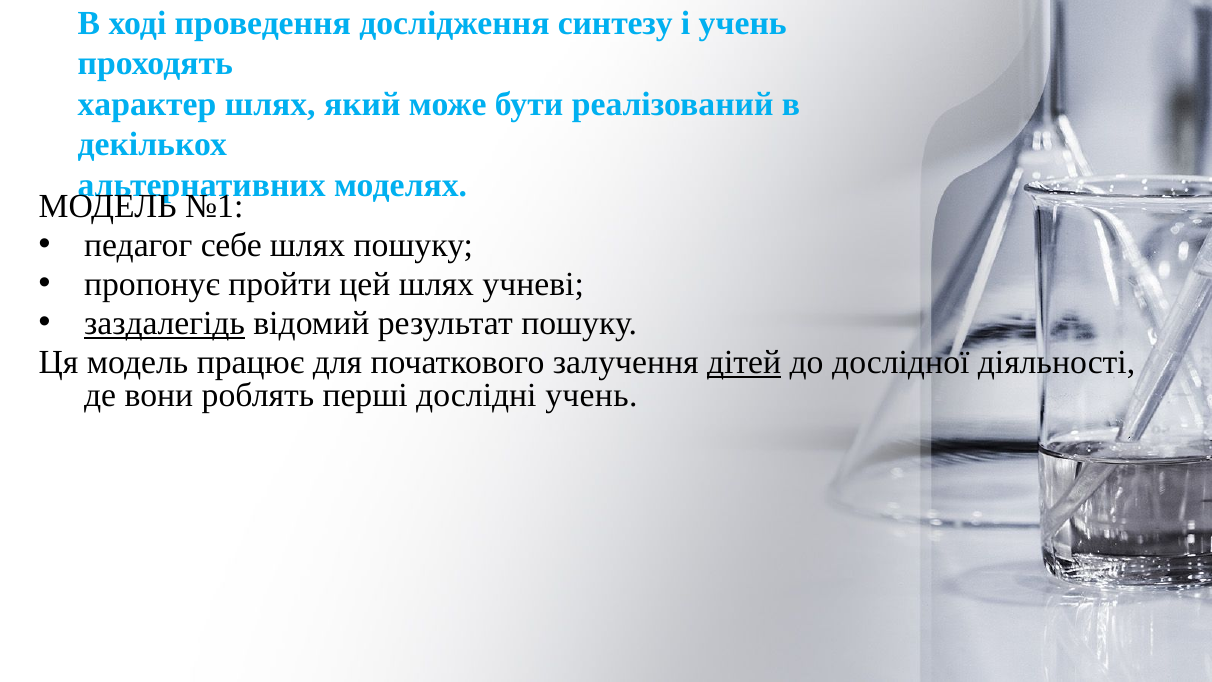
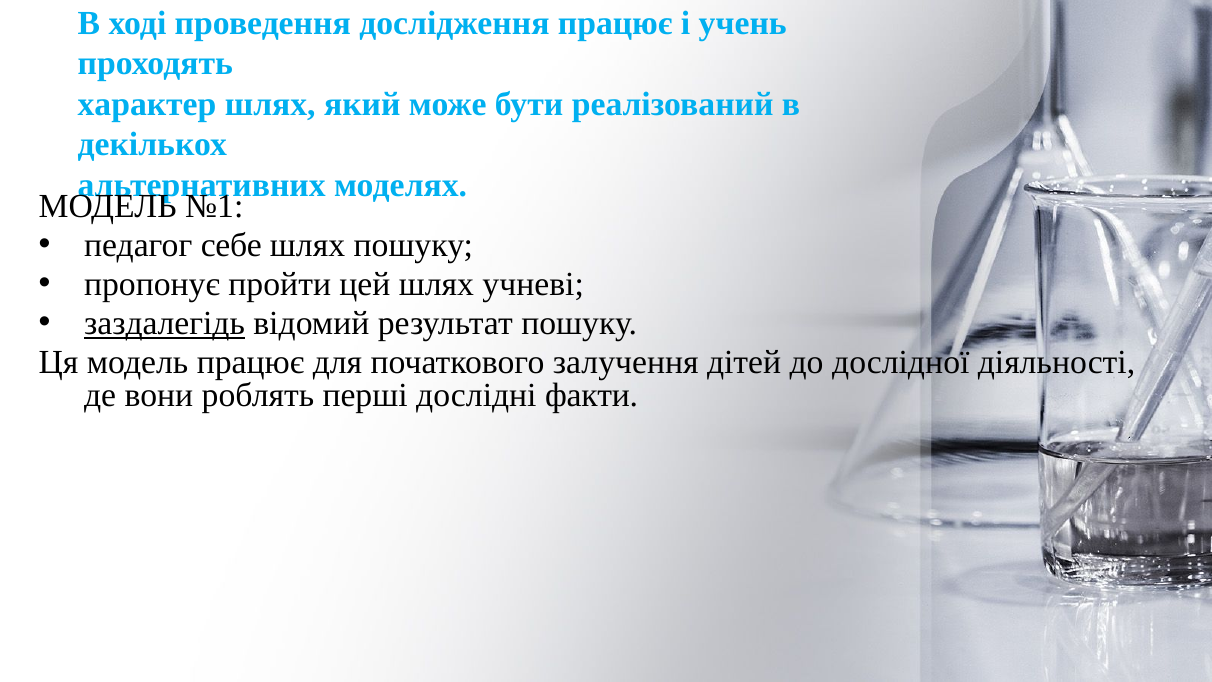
дослідження синтезу: синтезу -> працює
дітей underline: present -> none
дослідні учень: учень -> факти
